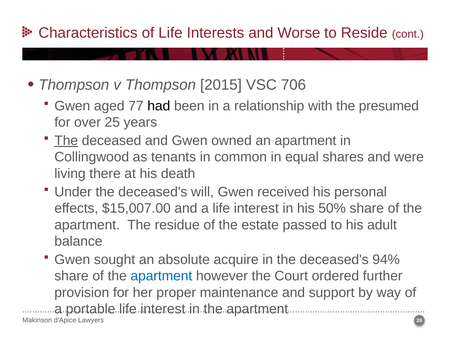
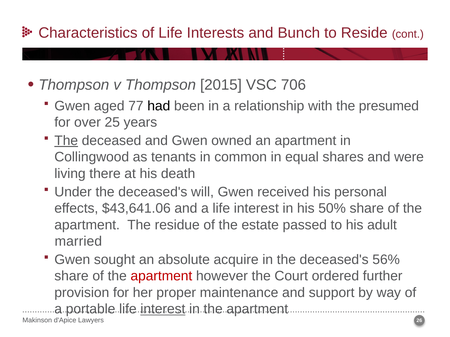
Worse: Worse -> Bunch
$15,007.00: $15,007.00 -> $43,641.06
balance: balance -> married
94%: 94% -> 56%
apartment at (161, 277) colour: blue -> red
interest at (163, 310) underline: none -> present
